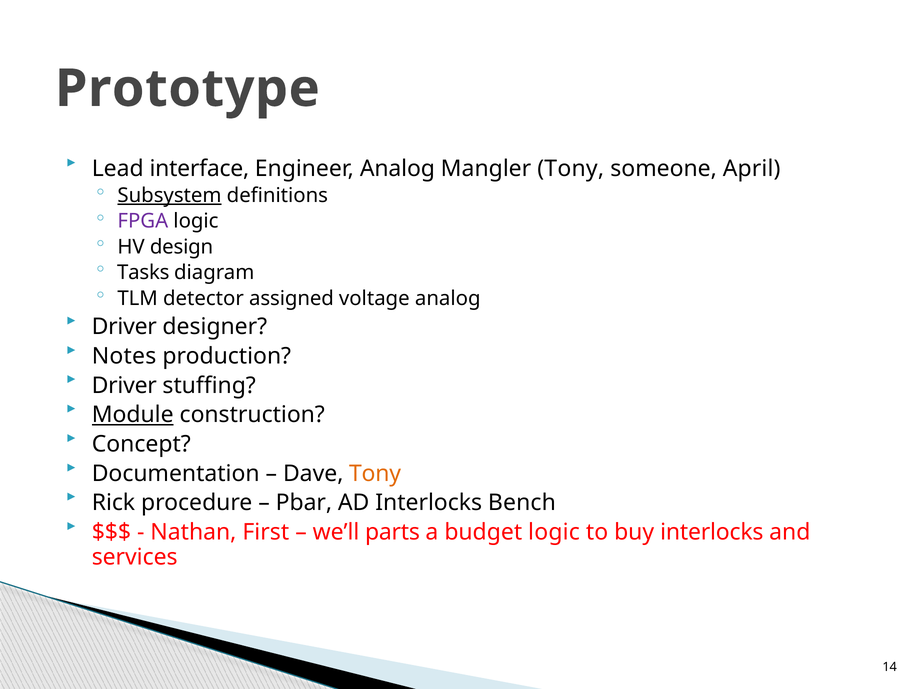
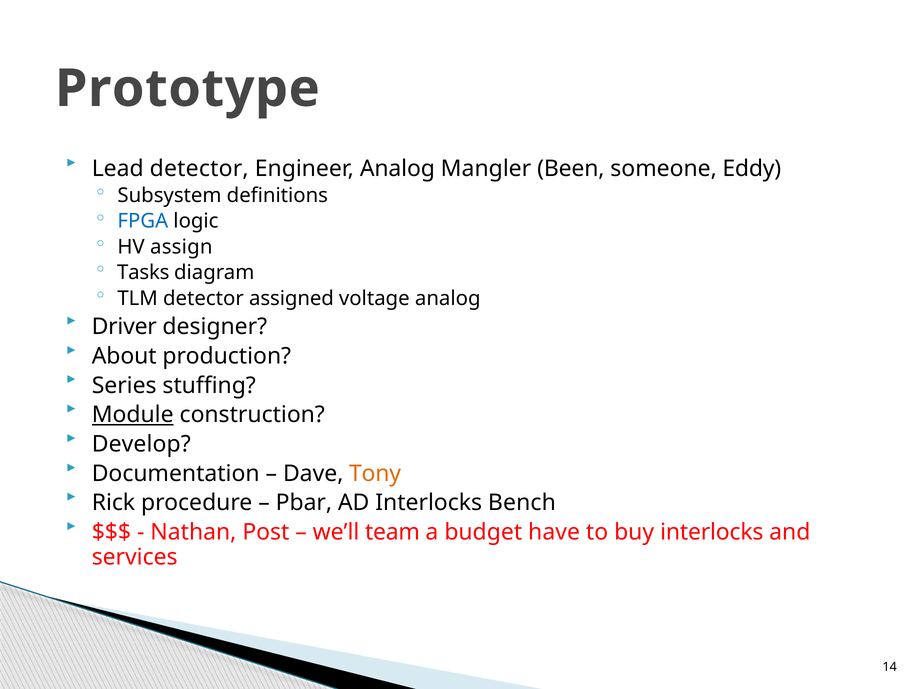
Lead interface: interface -> detector
Mangler Tony: Tony -> Been
April: April -> Eddy
Subsystem underline: present -> none
FPGA colour: purple -> blue
design: design -> assign
Notes: Notes -> About
Driver at (124, 386): Driver -> Series
Concept: Concept -> Develop
First: First -> Post
parts: parts -> team
budget logic: logic -> have
